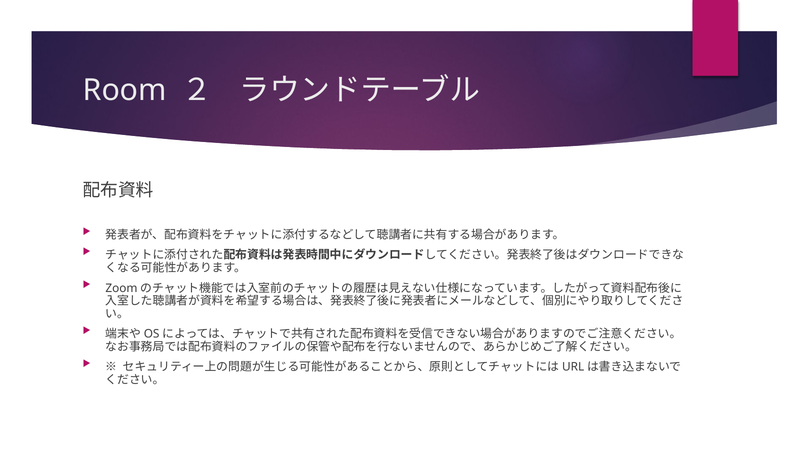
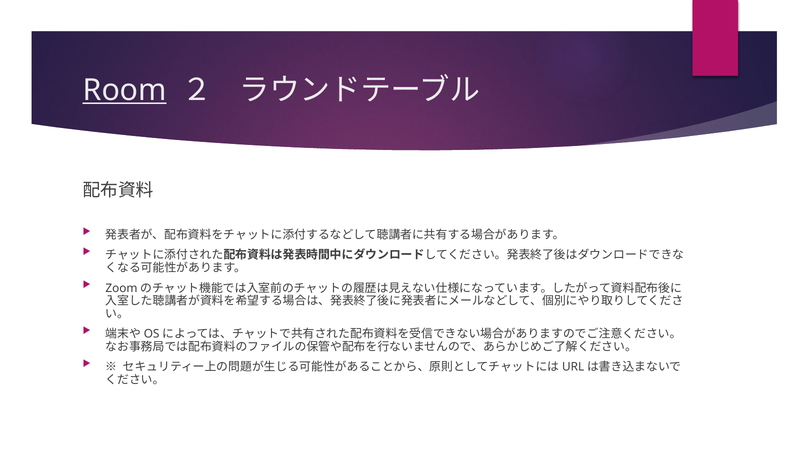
Room underline: none -> present
